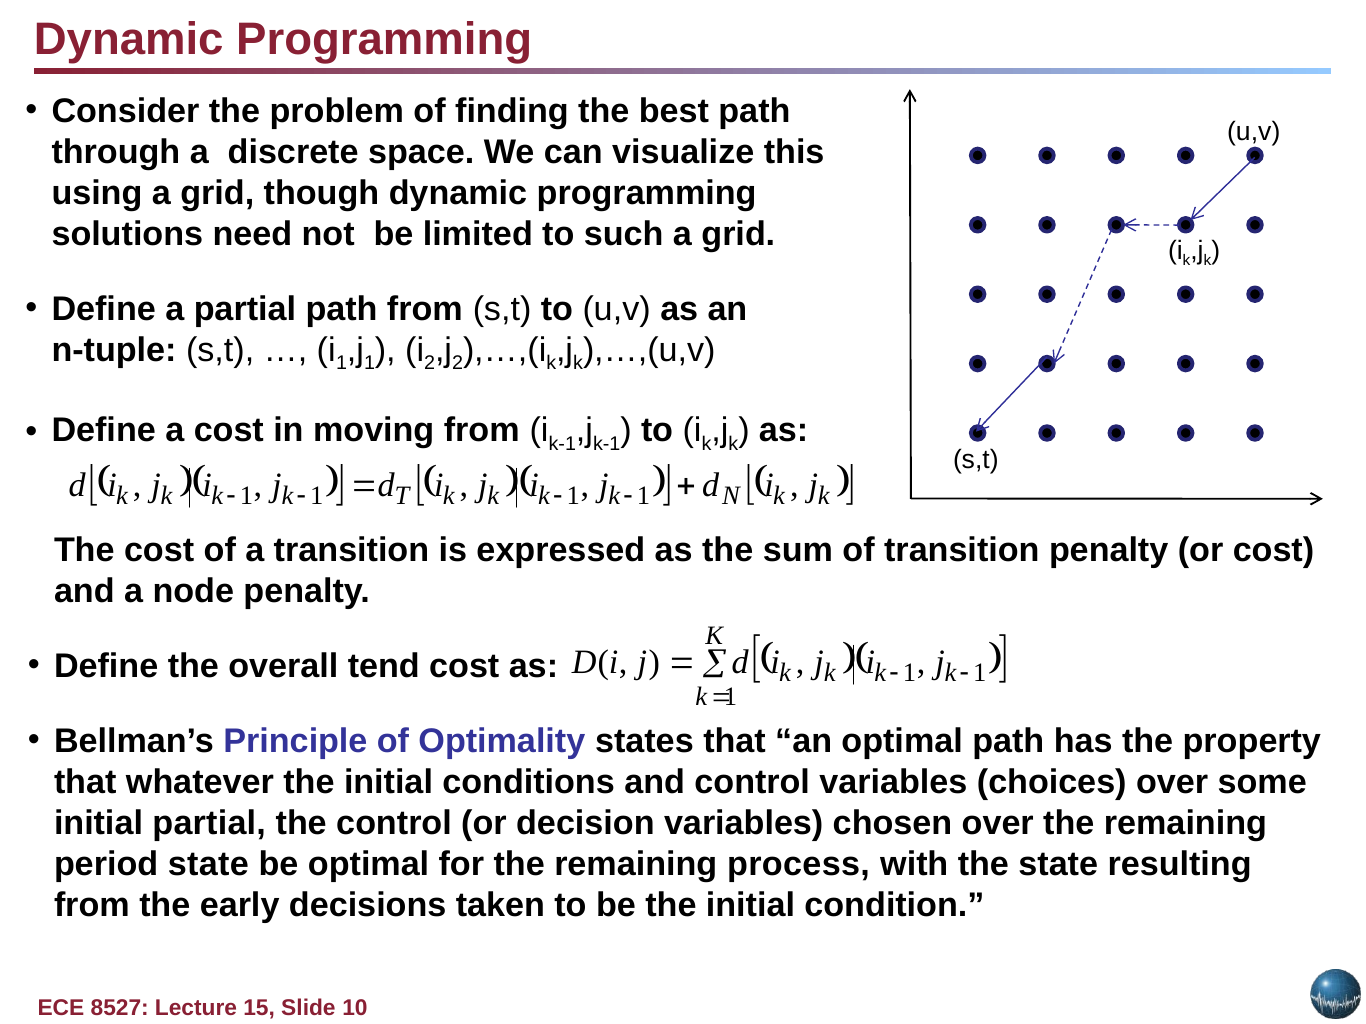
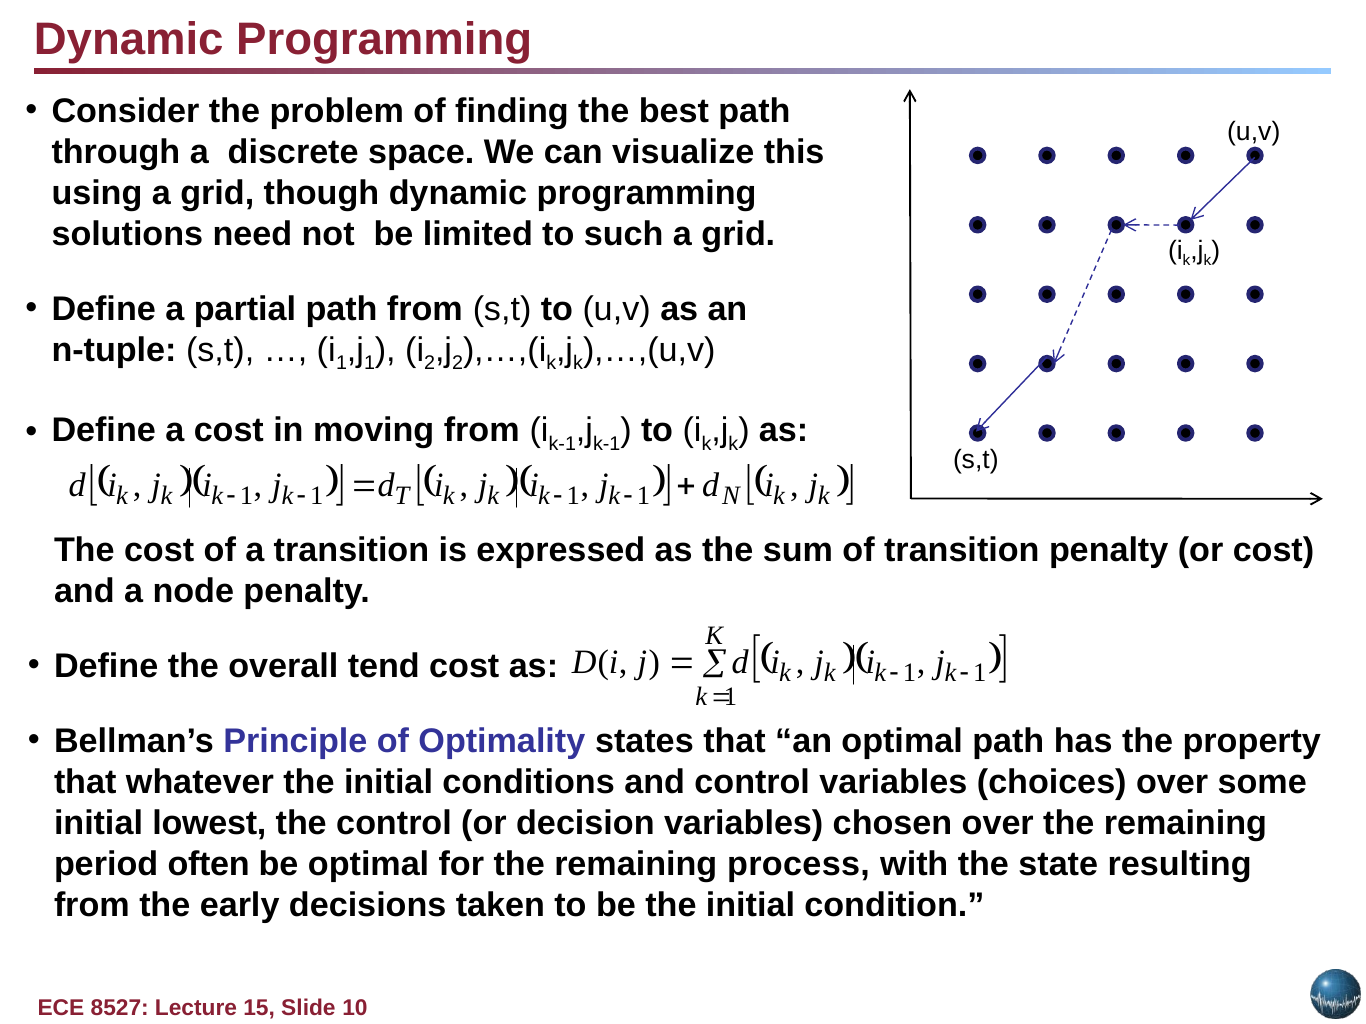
initial partial: partial -> lowest
period state: state -> often
